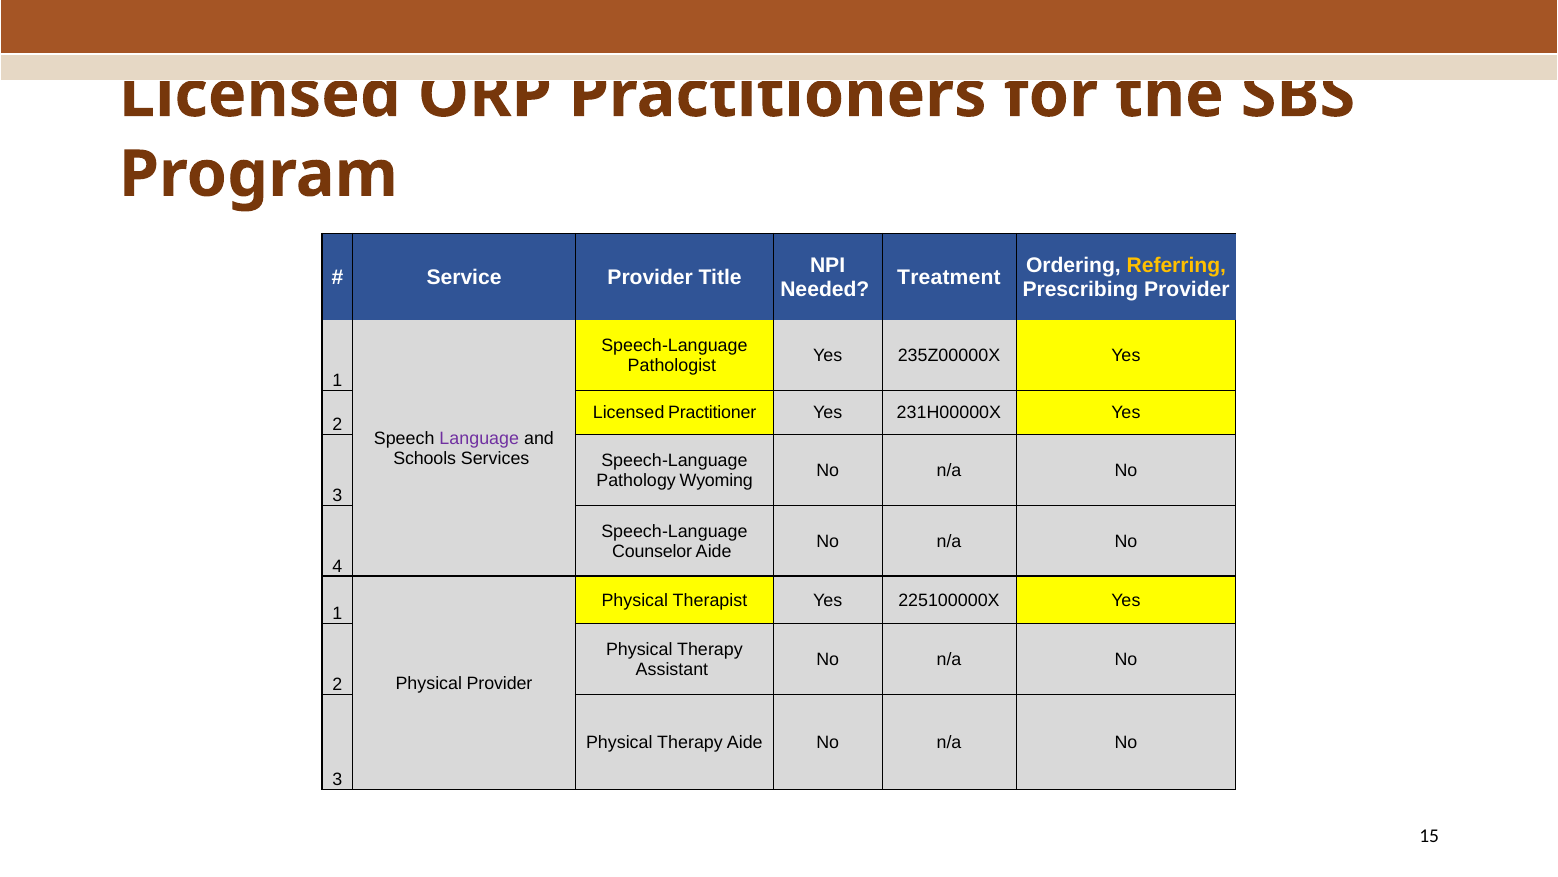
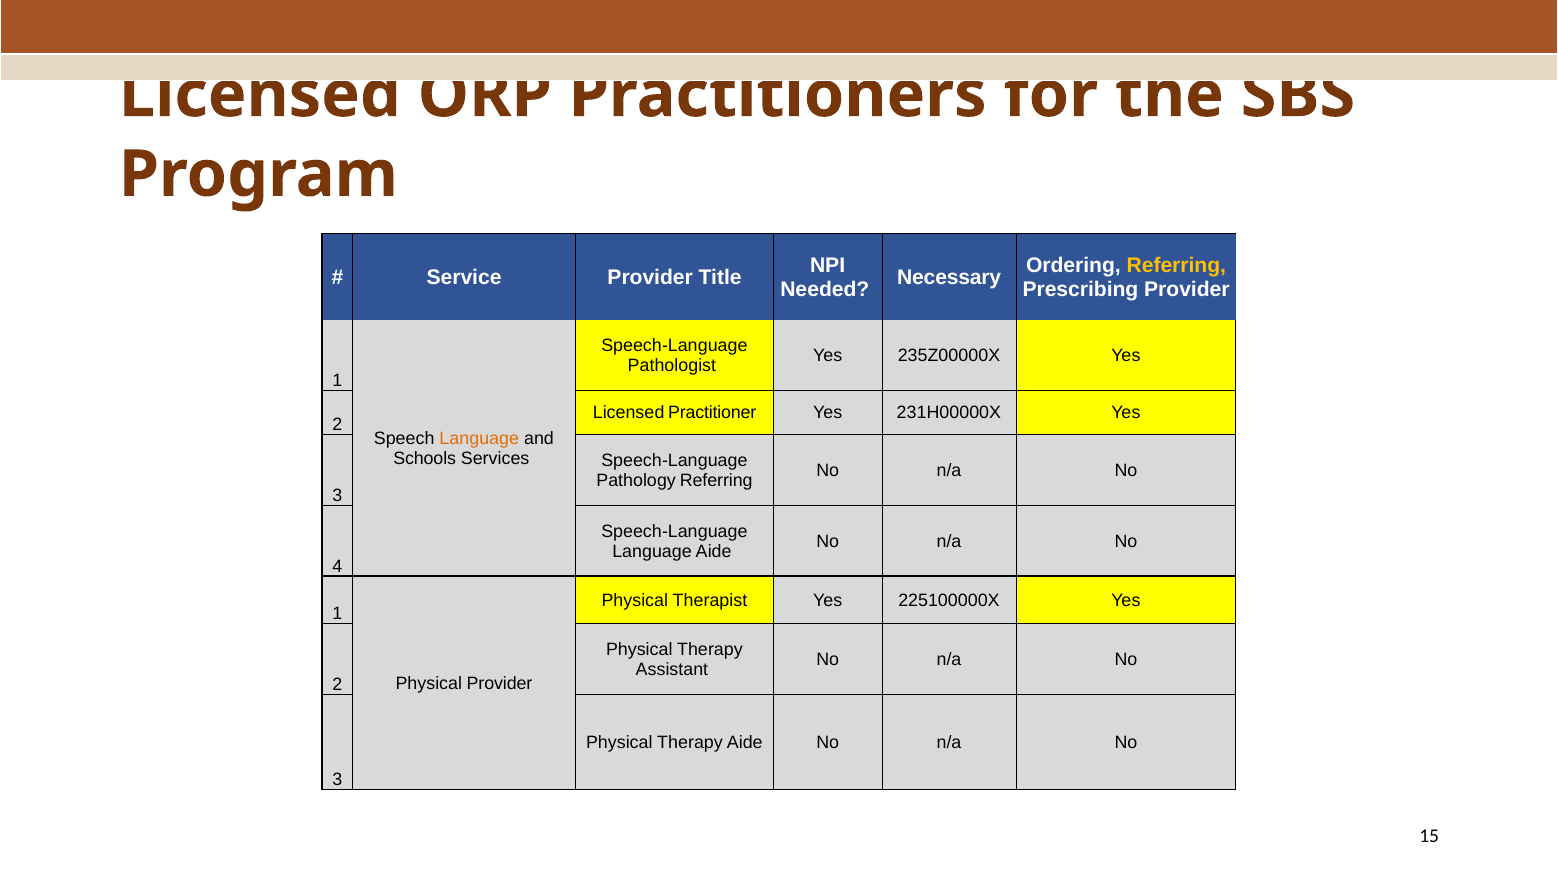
Treatment: Treatment -> Necessary
Language at (479, 438) colour: purple -> orange
Pathology Wyoming: Wyoming -> Referring
Counselor at (652, 551): Counselor -> Language
